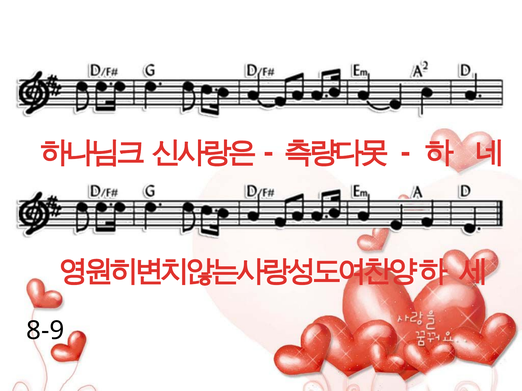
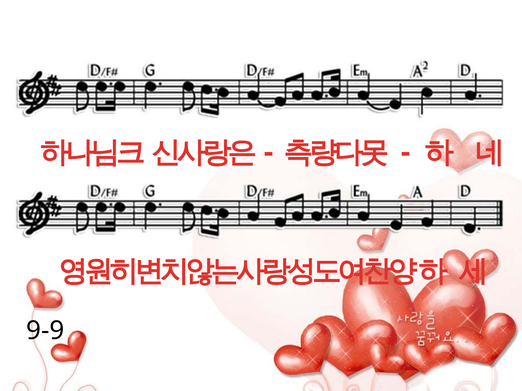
8-9: 8-9 -> 9-9
